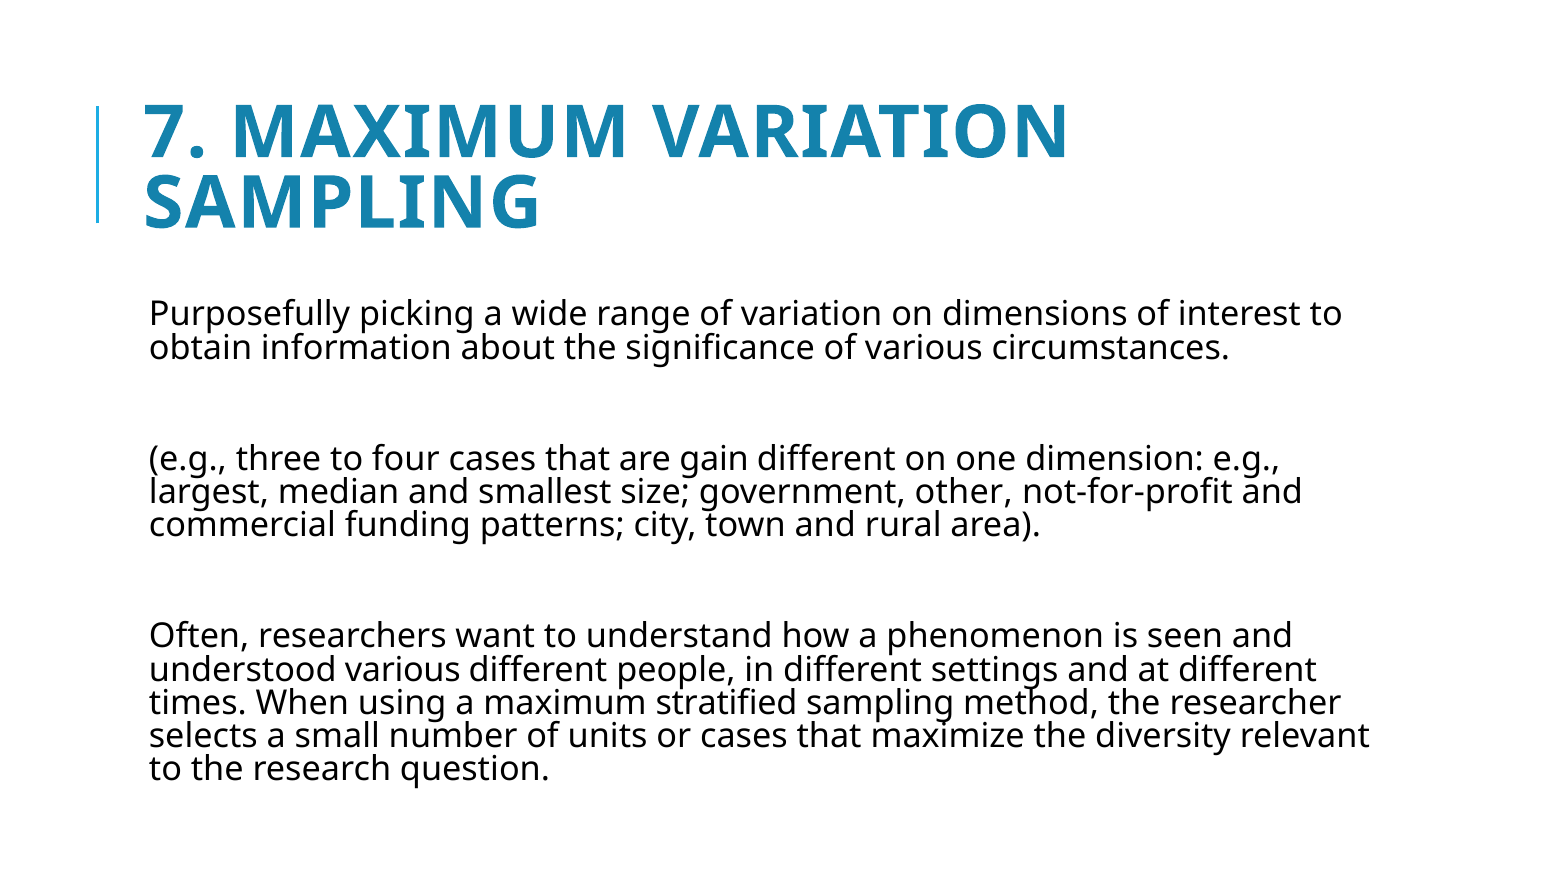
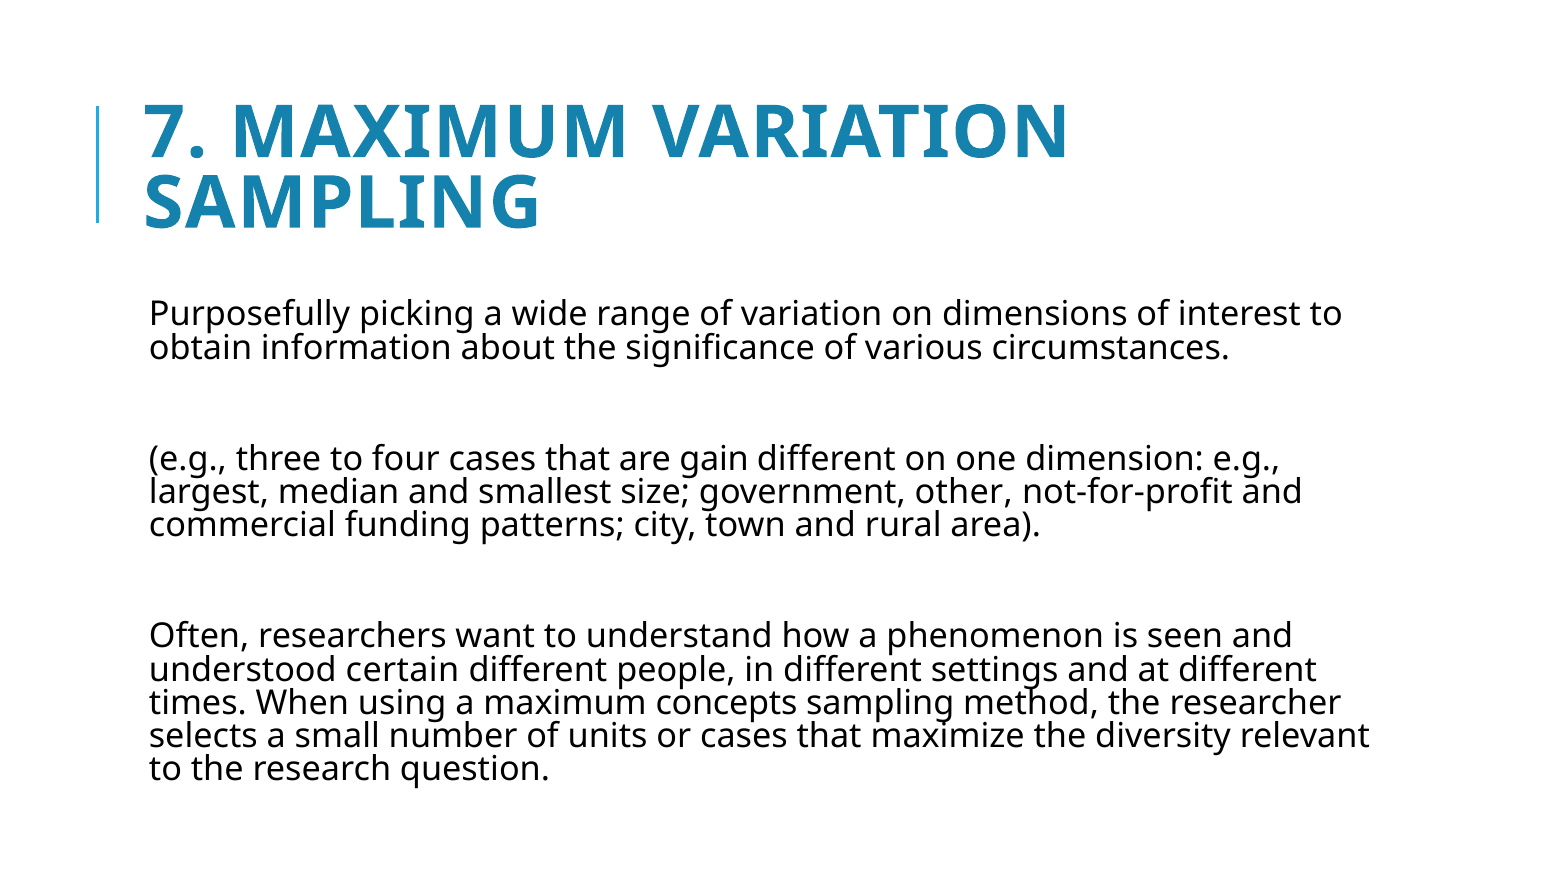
understood various: various -> certain
stratified: stratified -> concepts
